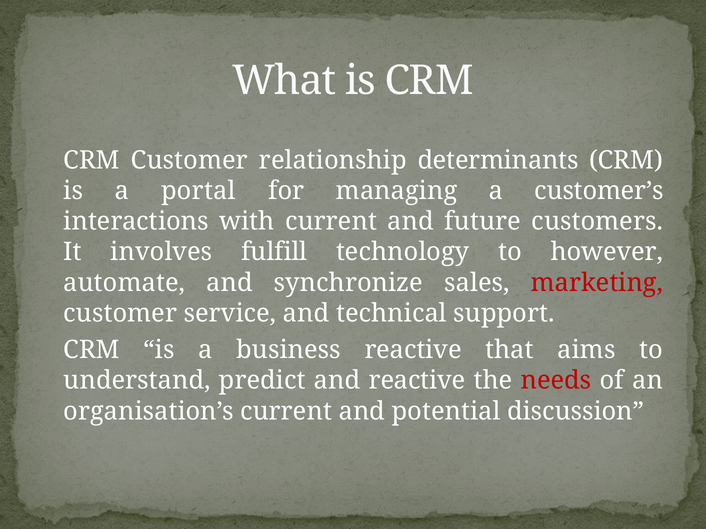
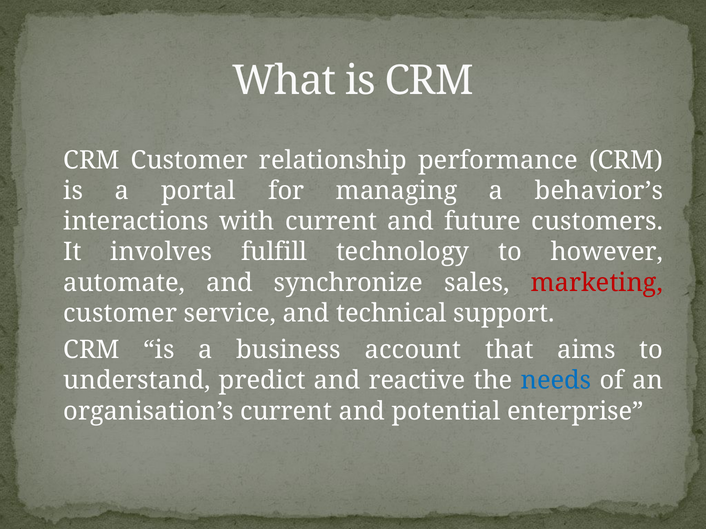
determinants: determinants -> performance
customer’s: customer’s -> behavior’s
business reactive: reactive -> account
needs colour: red -> blue
discussion: discussion -> enterprise
